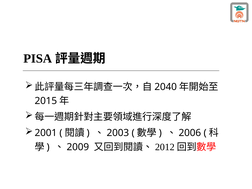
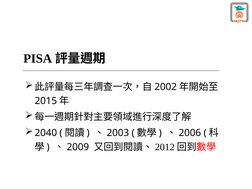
2040: 2040 -> 2002
2001: 2001 -> 2040
